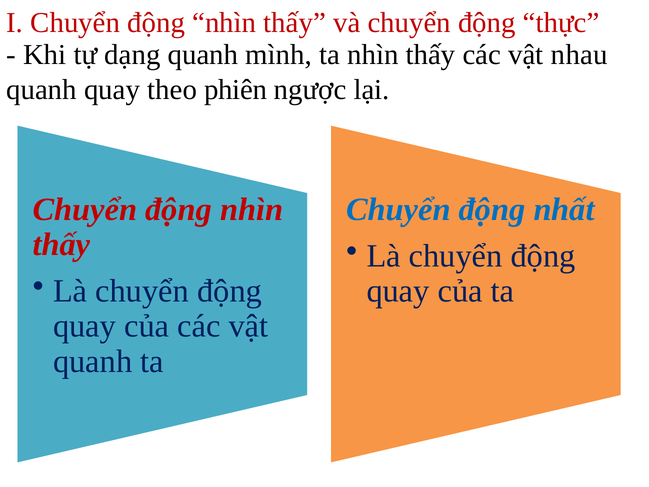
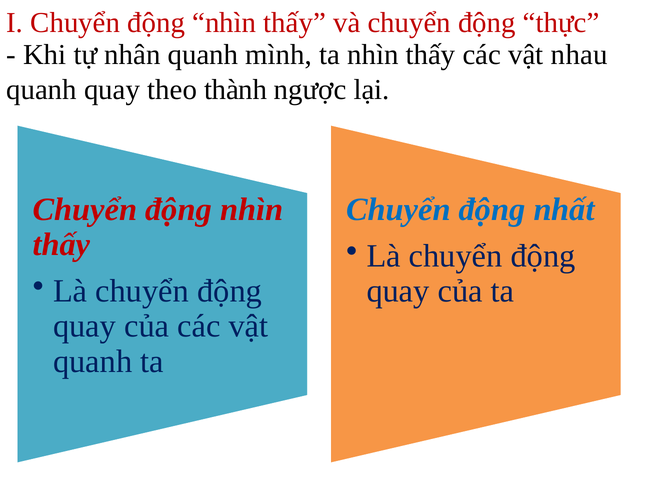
dạng: dạng -> nhân
phiên: phiên -> thành
